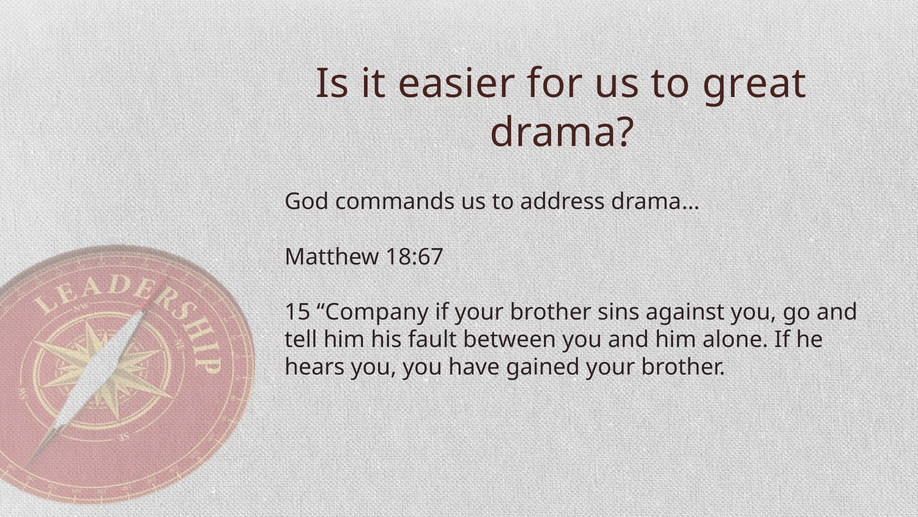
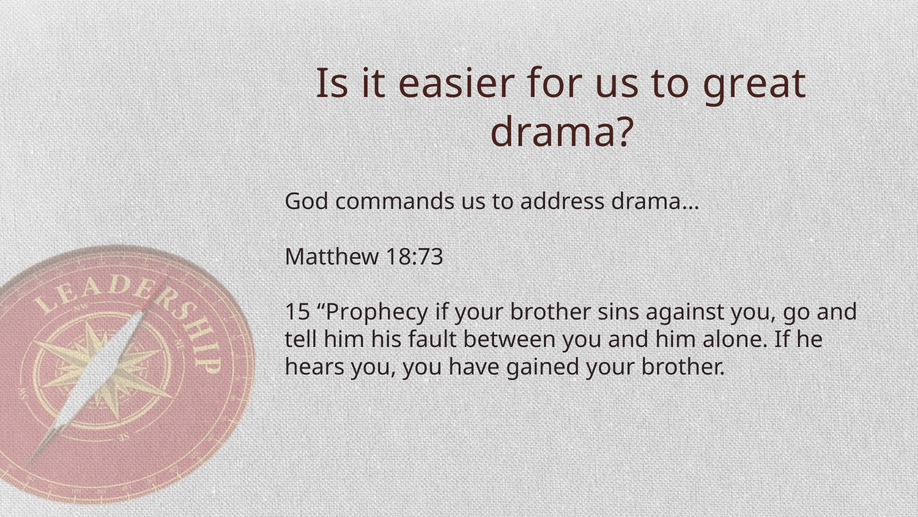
18:67: 18:67 -> 18:73
Company: Company -> Prophecy
